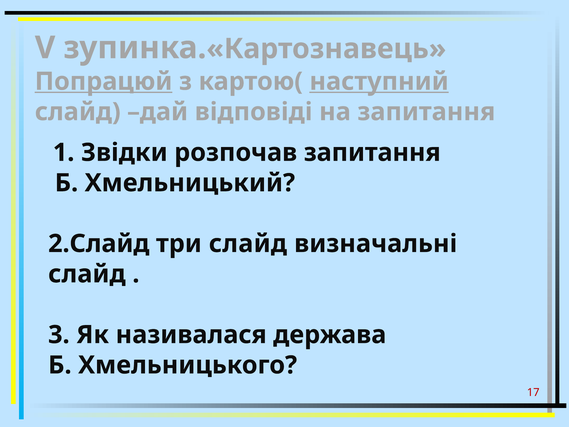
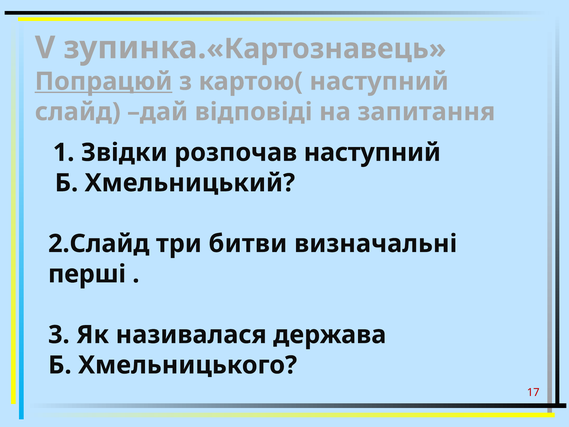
наступний at (379, 81) underline: present -> none
розпочав запитання: запитання -> наступний
три слайд: слайд -> битви
слайд at (87, 274): слайд -> перші
